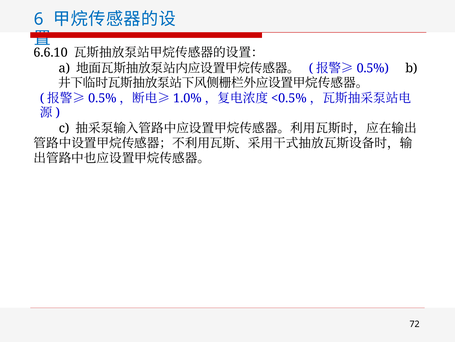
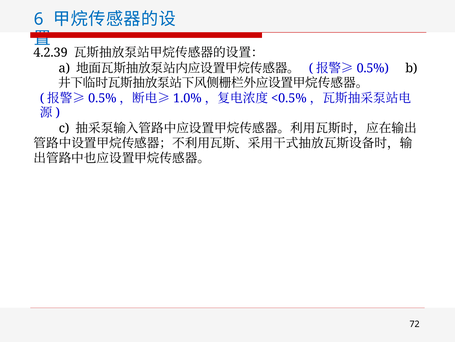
6.6.10: 6.6.10 -> 4.2.39
